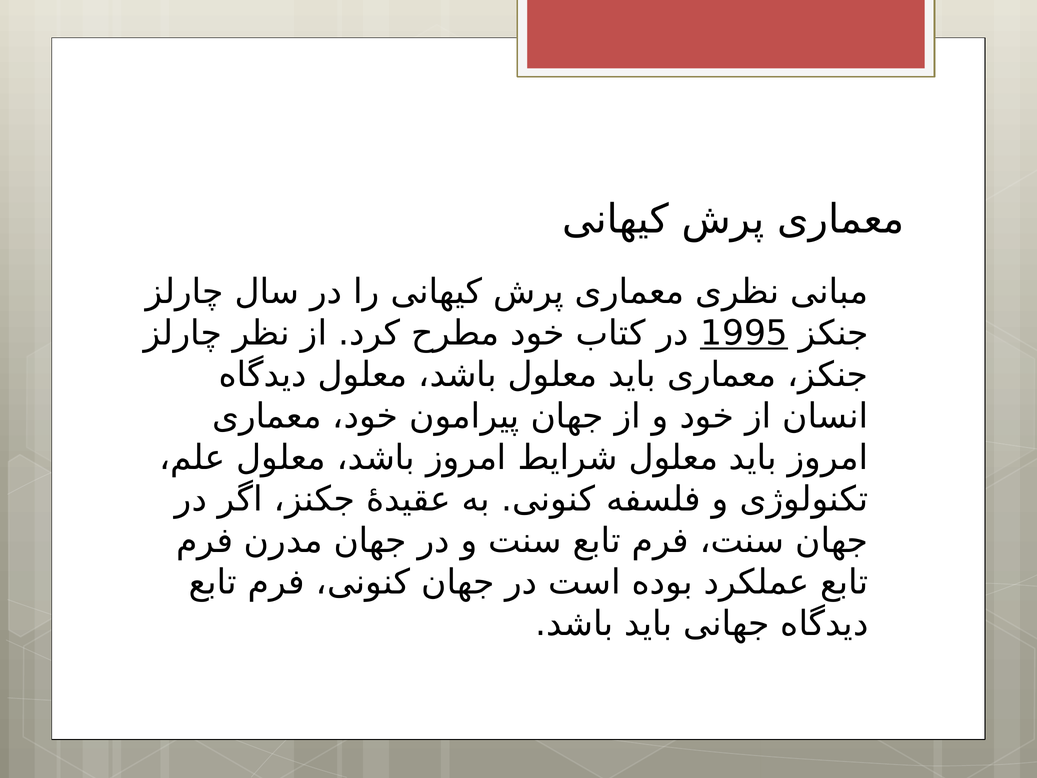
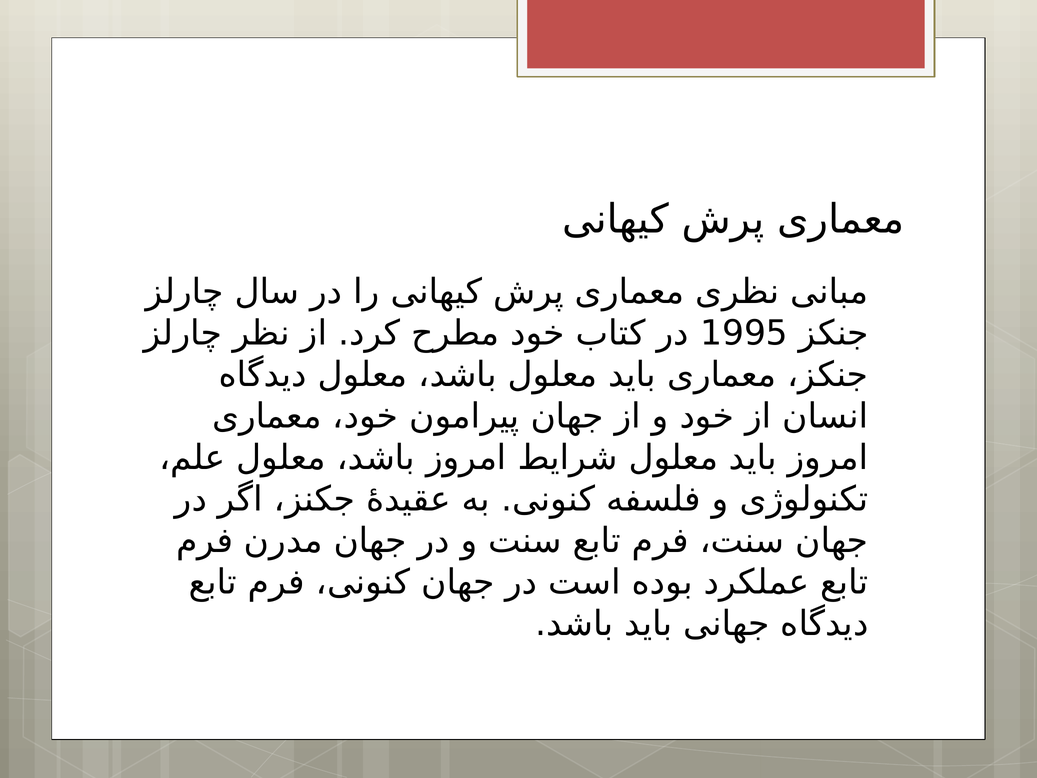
1995 underline: present -> none
